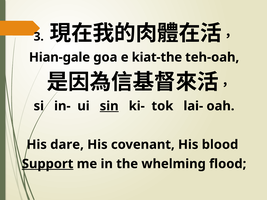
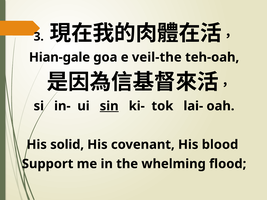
kiat-the: kiat-the -> veil-the
dare: dare -> solid
Support underline: present -> none
